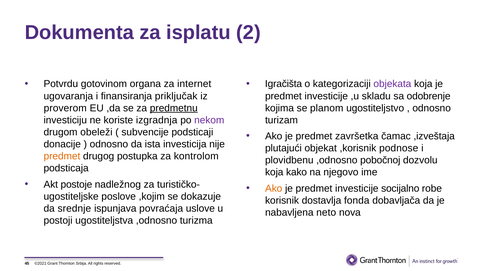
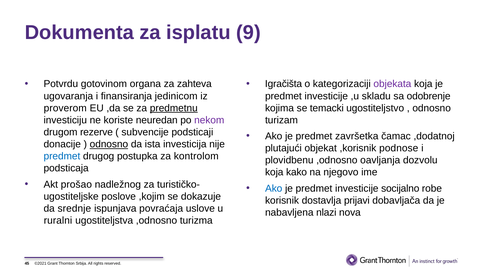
2: 2 -> 9
internet: internet -> zahteva
priključak: priključak -> jedinicom
planom: planom -> temacki
izgradnja: izgradnja -> neuredan
obeleži: obeleži -> rezerve
,izveštaja: ,izveštaja -> ,dodatnoj
odnosno at (109, 144) underline: none -> present
predmet at (62, 156) colour: orange -> blue
pobočnoj: pobočnoj -> oavljanja
postoje: postoje -> prošao
Ako at (274, 188) colour: orange -> blue
fonda: fonda -> prijavi
neto: neto -> nlazi
postoji: postoji -> ruralni
